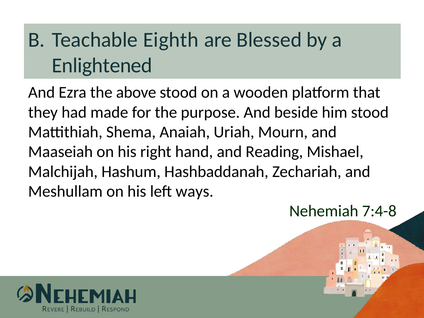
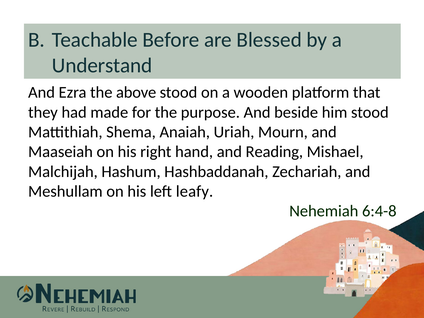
Eighth: Eighth -> Before
Enlightened: Enlightened -> Understand
ways: ways -> leafy
7:4-8: 7:4-8 -> 6:4-8
